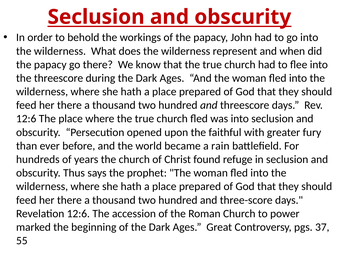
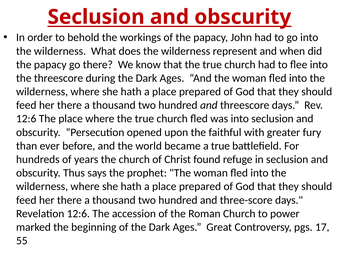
a rain: rain -> true
37: 37 -> 17
